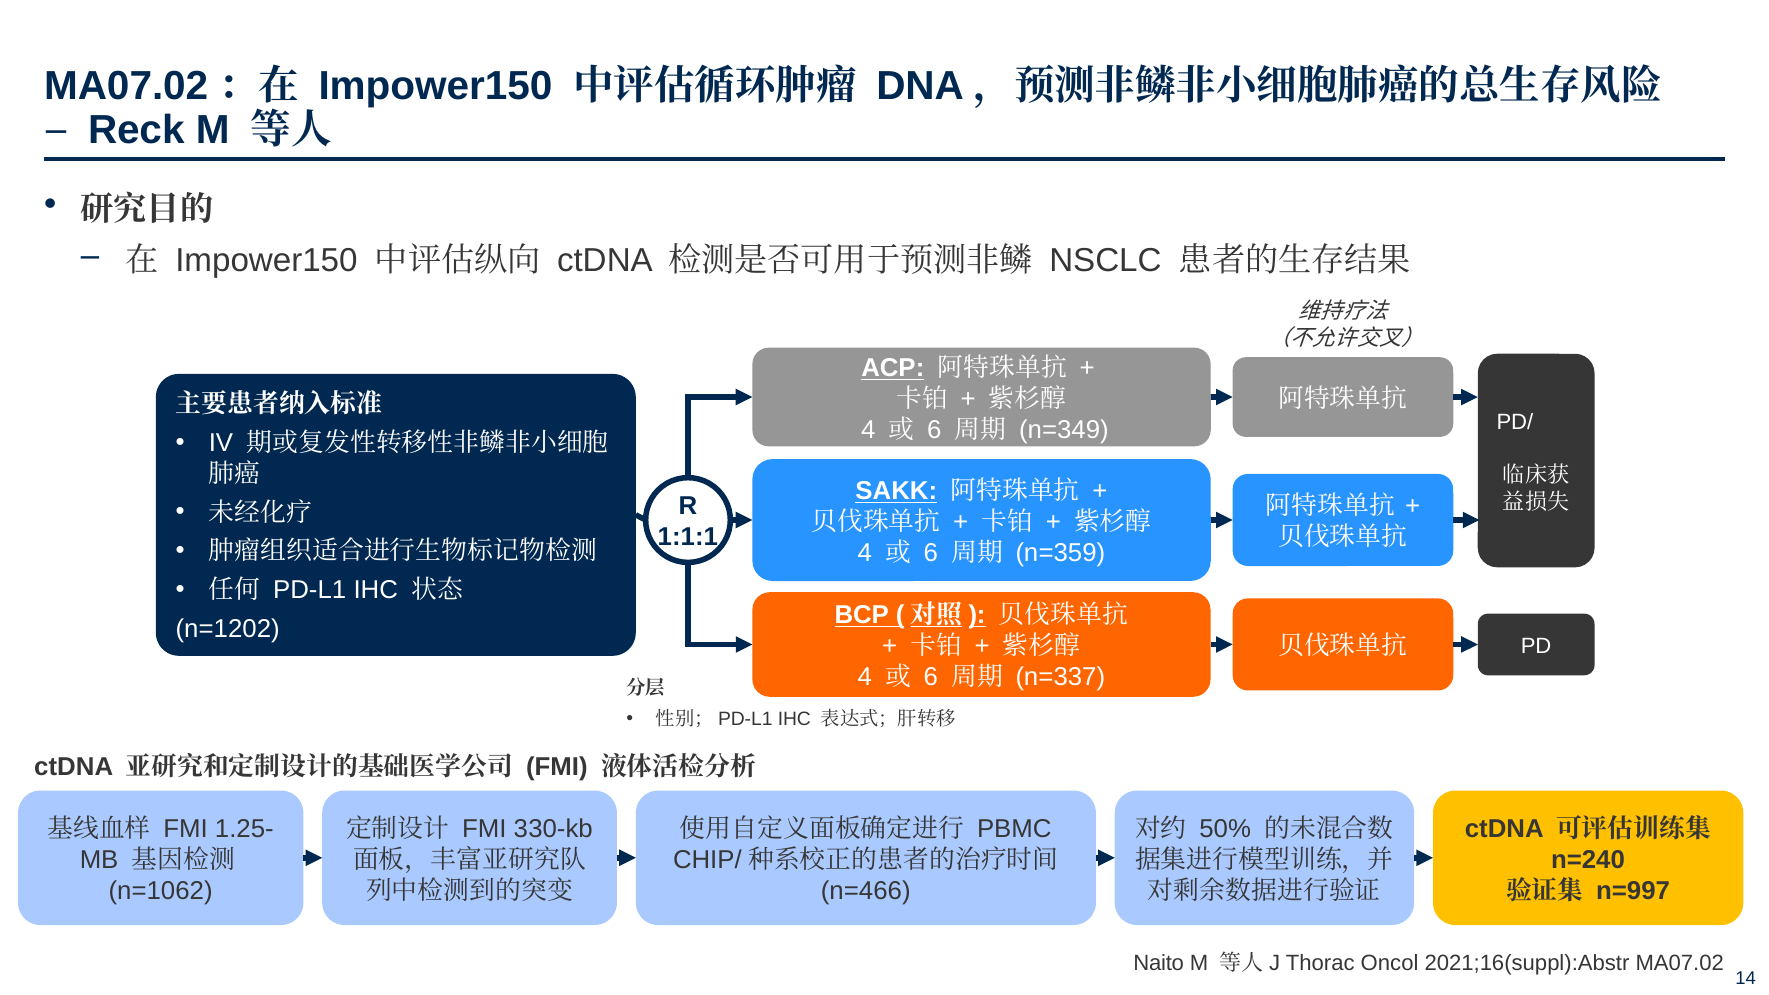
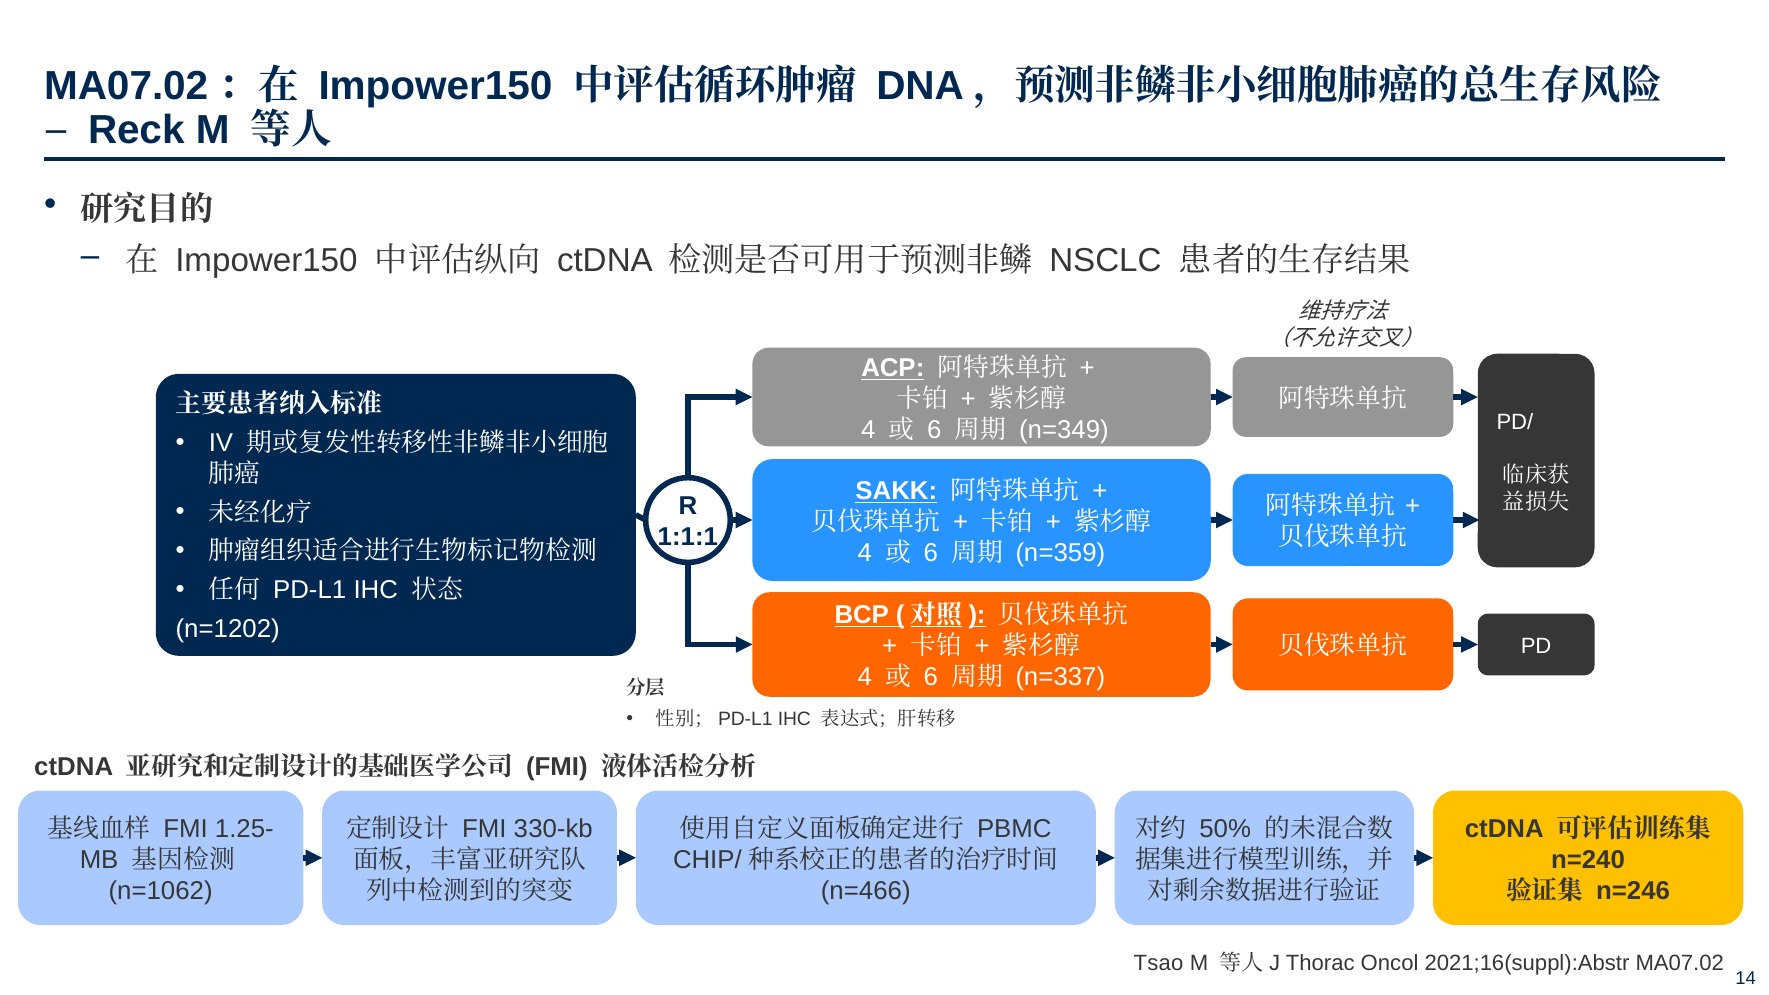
n=997: n=997 -> n=246
Naito: Naito -> Tsao
